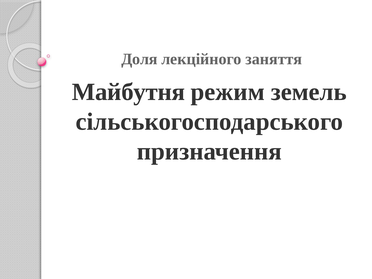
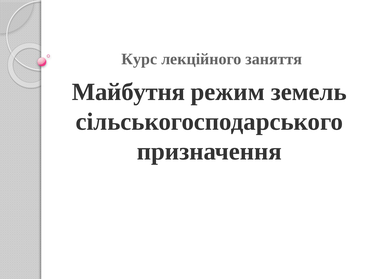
Доля: Доля -> Курс
